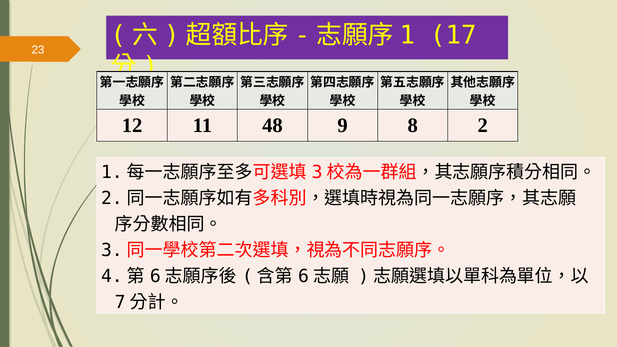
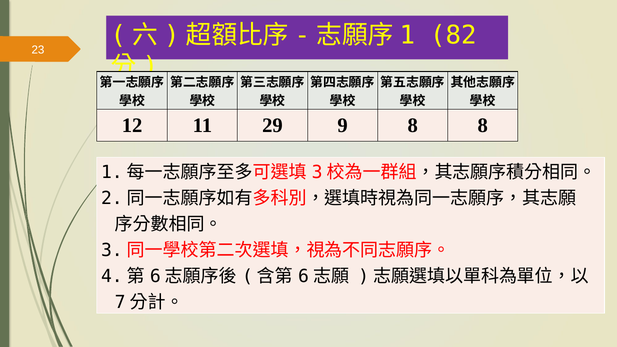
17: 17 -> 82
48: 48 -> 29
8 2: 2 -> 8
